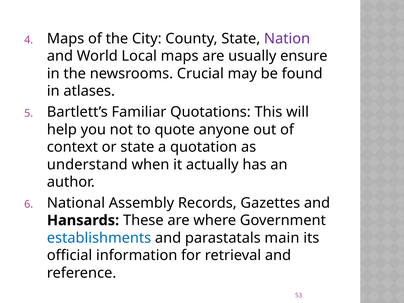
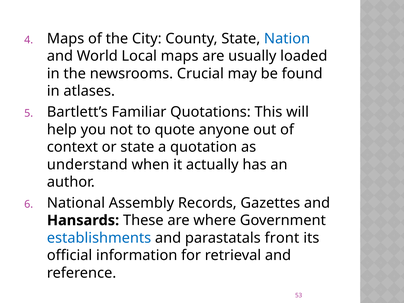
Nation colour: purple -> blue
ensure: ensure -> loaded
main: main -> front
